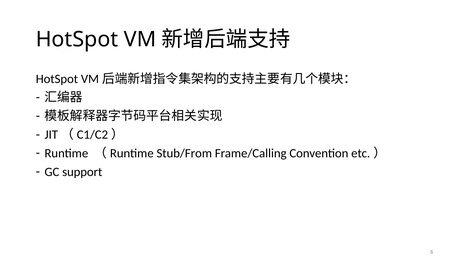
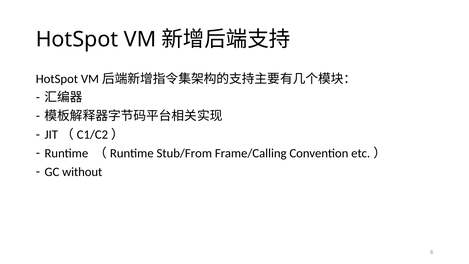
support: support -> without
